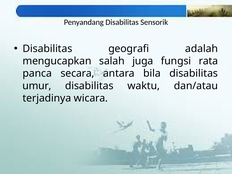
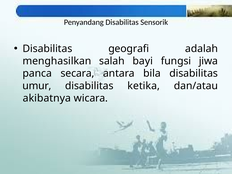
mengucapkan: mengucapkan -> menghasilkan
juga: juga -> bayi
rata: rata -> jiwa
waktu: waktu -> ketika
terjadinya: terjadinya -> akibatnya
